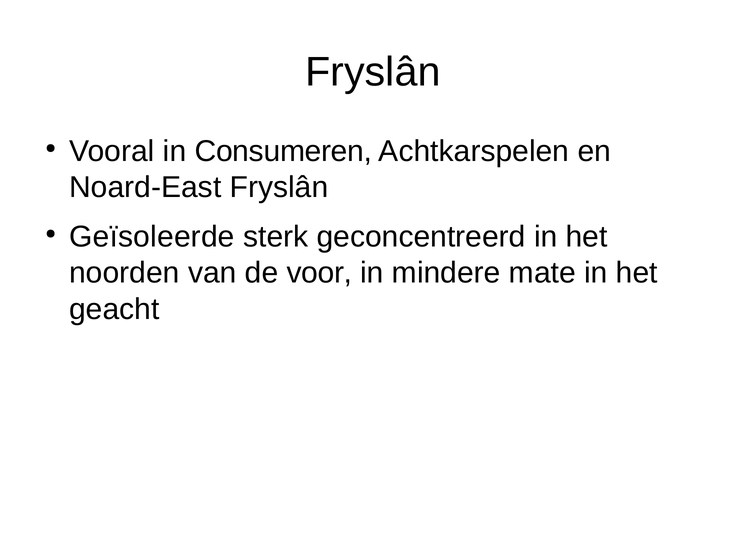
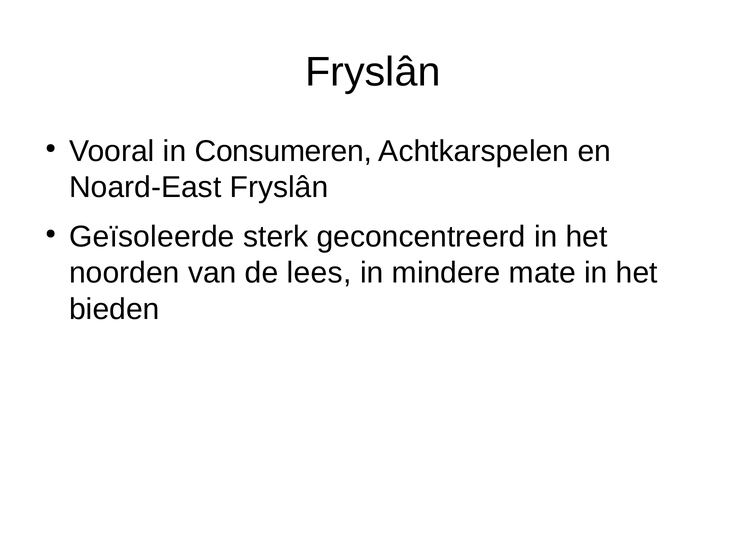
voor: voor -> lees
geacht: geacht -> bieden
